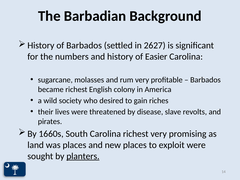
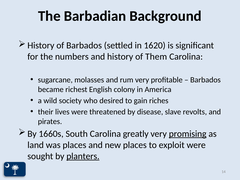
2627: 2627 -> 1620
Easier: Easier -> Them
Carolina richest: richest -> greatly
promising underline: none -> present
